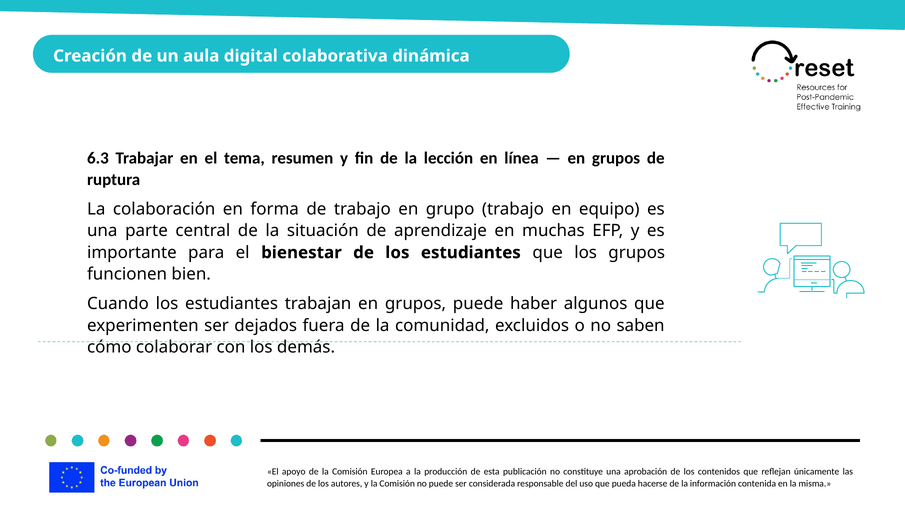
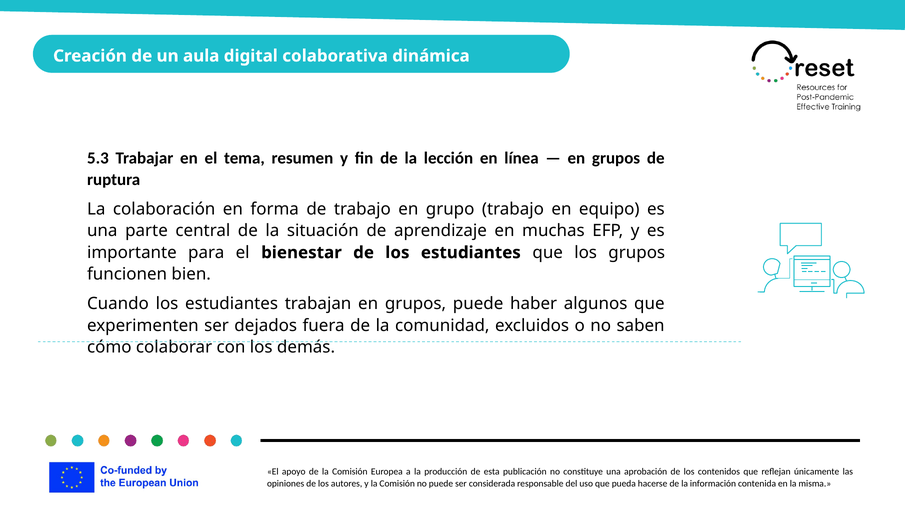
6.3: 6.3 -> 5.3
